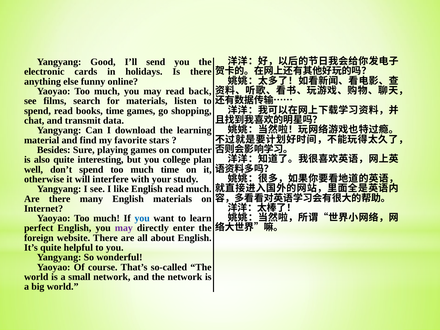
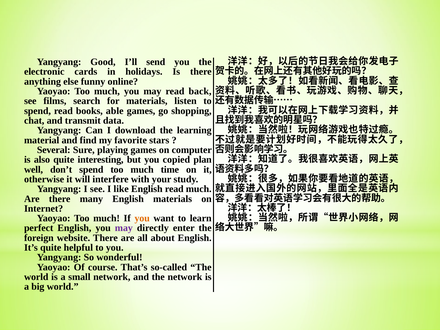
books time: time -> able
Besides: Besides -> Several
college: college -> copied
you at (142, 218) colour: blue -> orange
